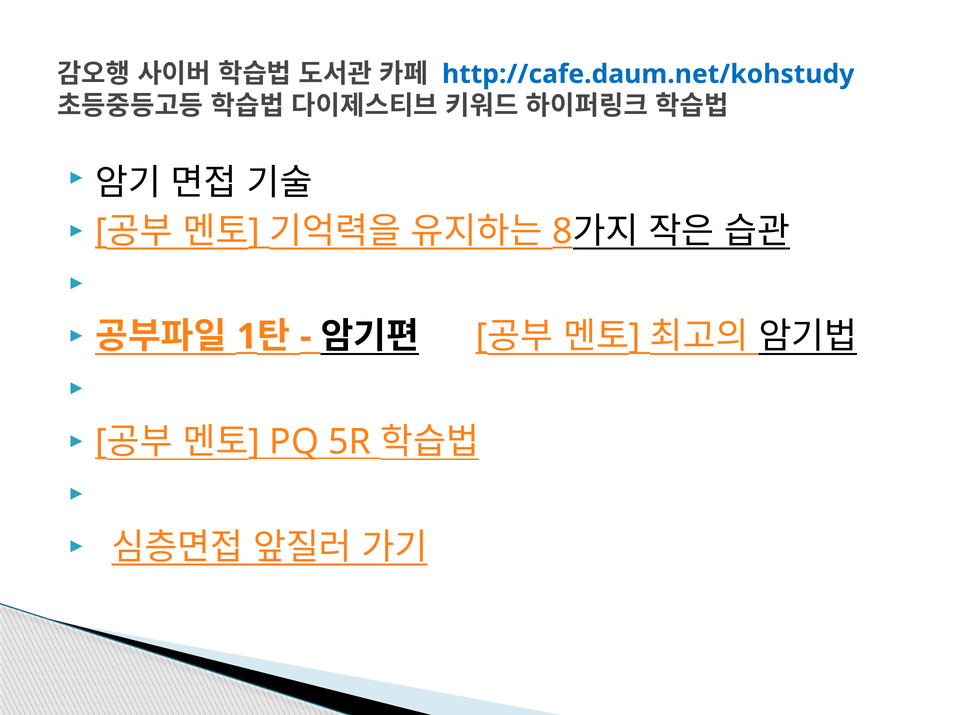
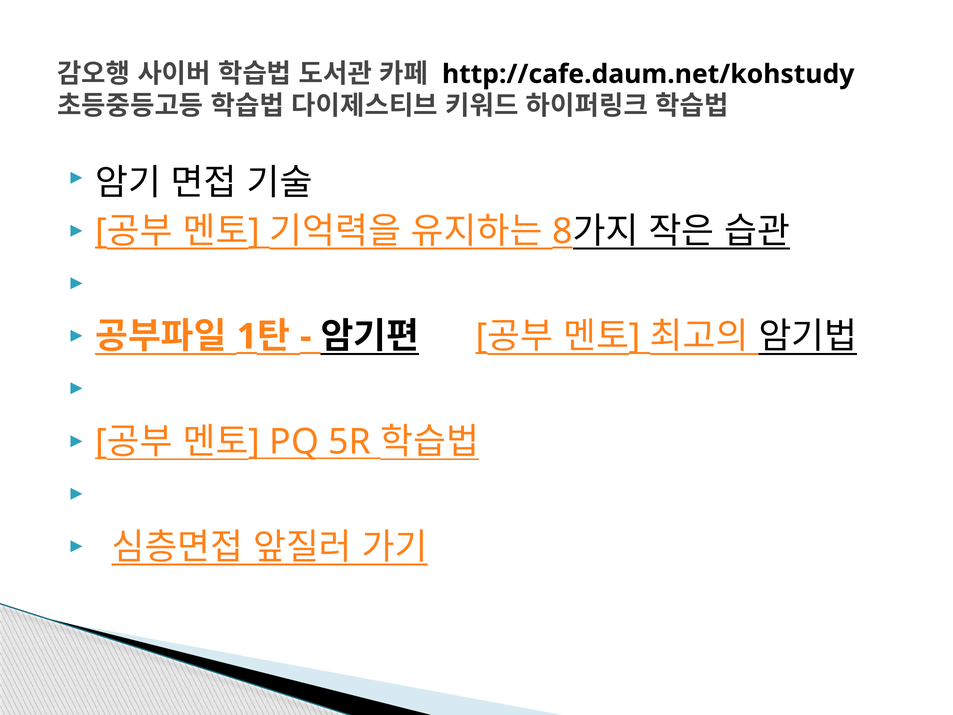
http://cafe.daum.net/kohstudy colour: blue -> black
